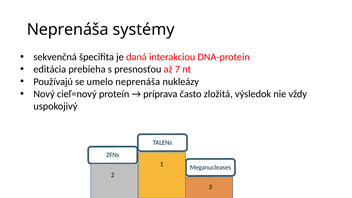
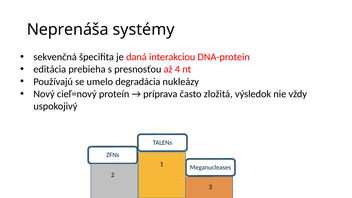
7: 7 -> 4
umelo neprenáša: neprenáša -> degradácia
